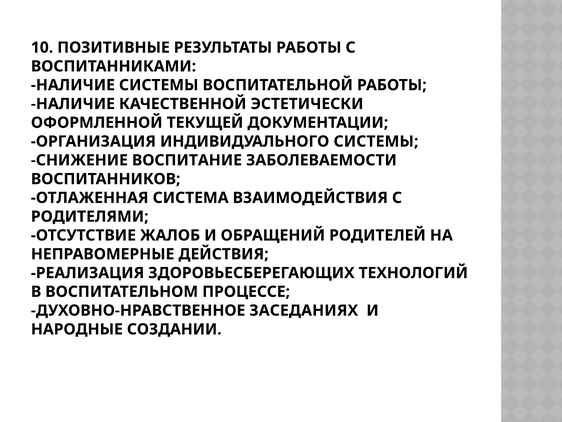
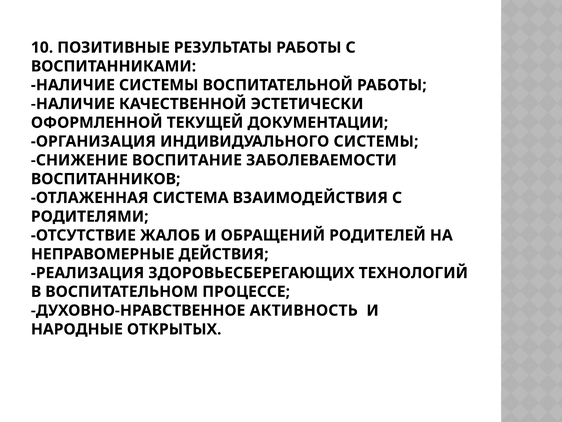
ЗАСЕДАНИЯХ: ЗАСЕДАНИЯХ -> АКТИВНОСТЬ
СОЗДАНИИ: СОЗДАНИИ -> ОТКРЫТЫХ
